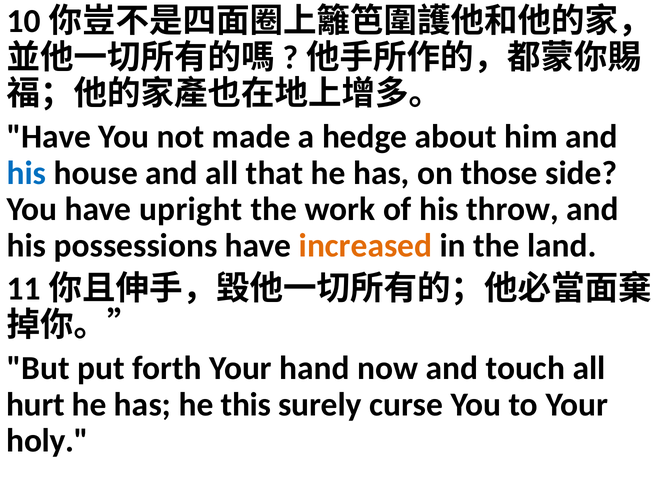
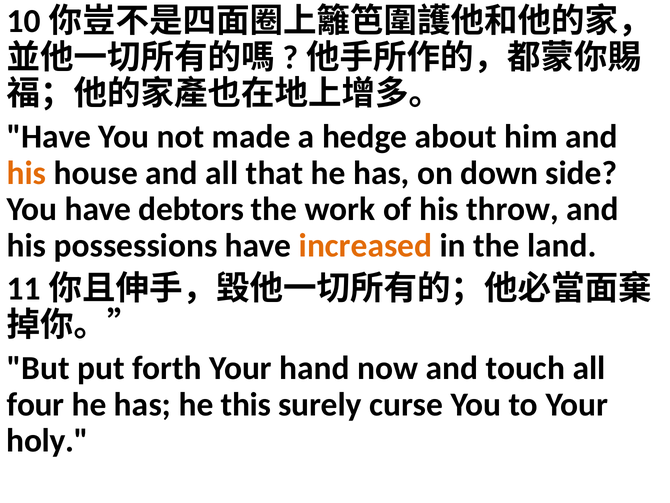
his at (26, 173) colour: blue -> orange
those: those -> down
upright: upright -> debtors
hurt: hurt -> four
